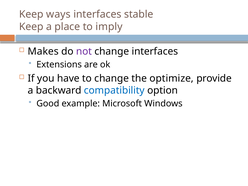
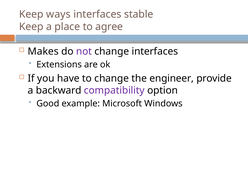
imply: imply -> agree
optimize: optimize -> engineer
compatibility colour: blue -> purple
